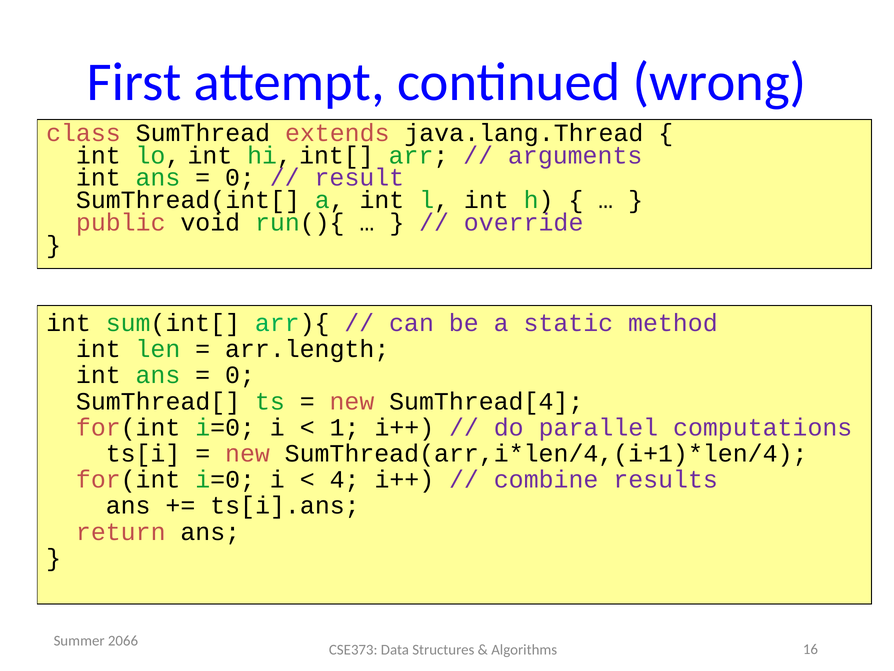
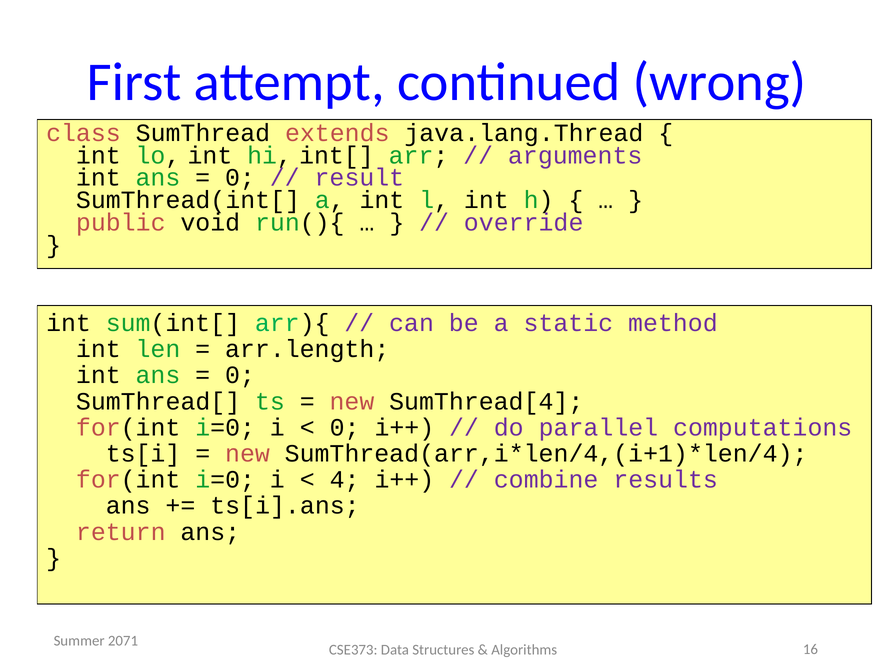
1 at (345, 427): 1 -> 0
2066: 2066 -> 2071
